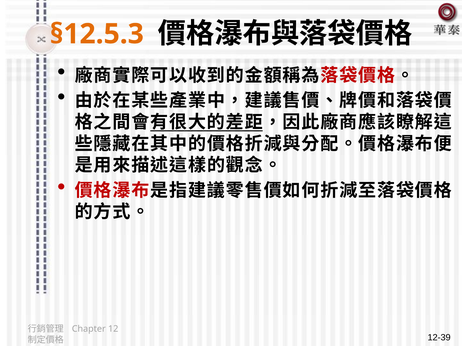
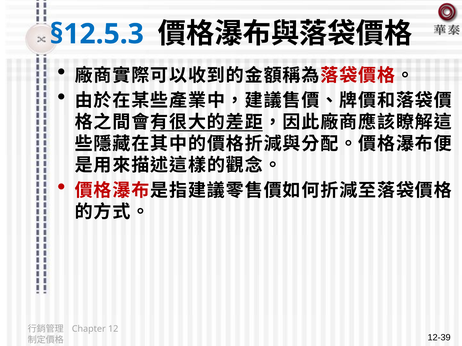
§12.5.3 colour: orange -> blue
